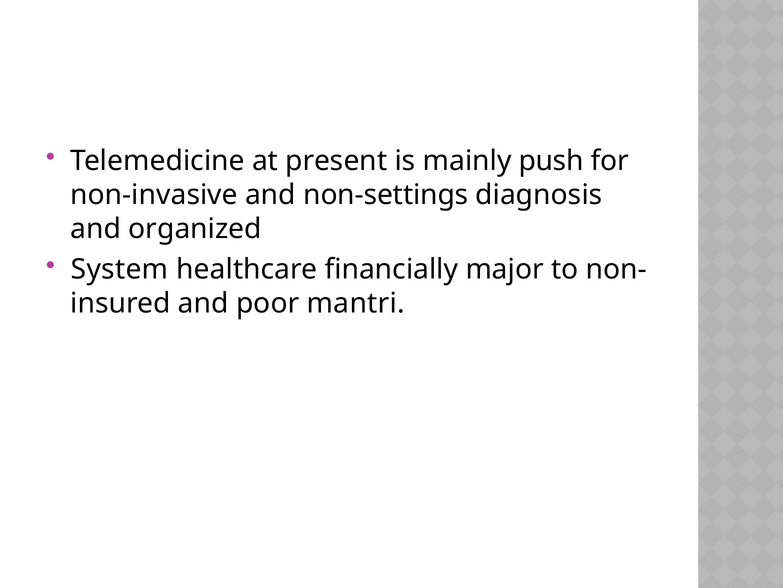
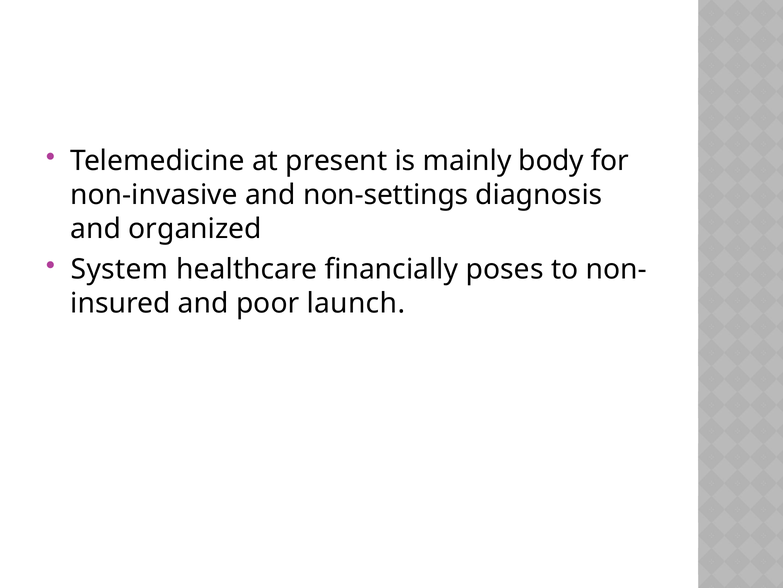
push: push -> body
major: major -> poses
mantri: mantri -> launch
